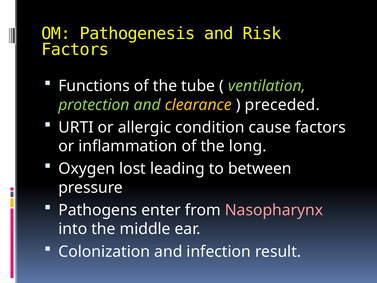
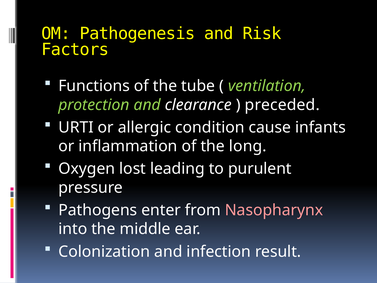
clearance colour: yellow -> white
cause factors: factors -> infants
between: between -> purulent
